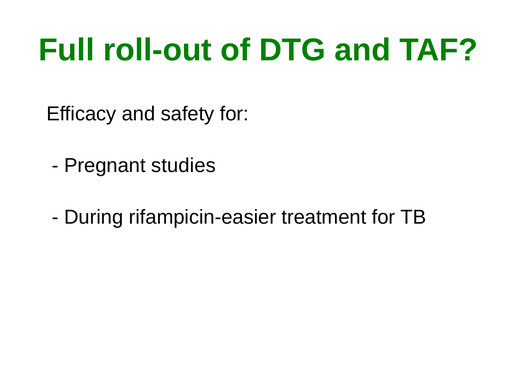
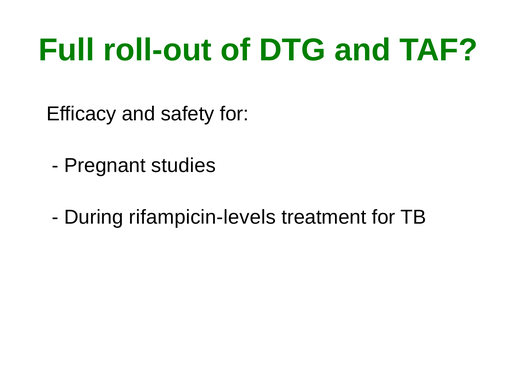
rifampicin-easier: rifampicin-easier -> rifampicin-levels
